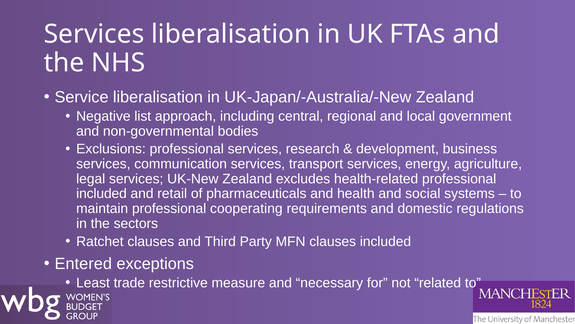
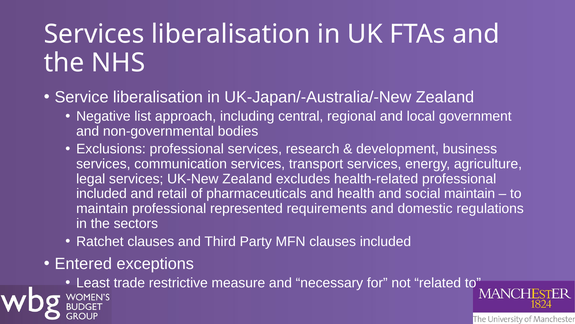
social systems: systems -> maintain
cooperating: cooperating -> represented
